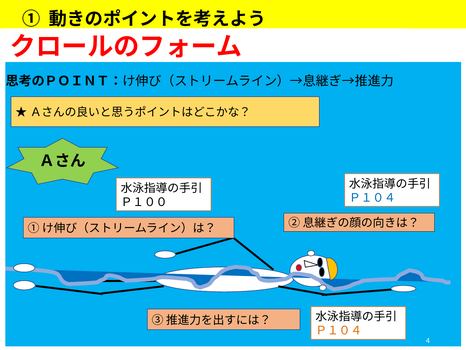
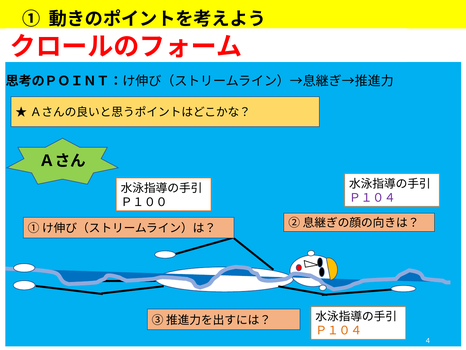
Ｐ１０４ at (372, 198) colour: blue -> purple
